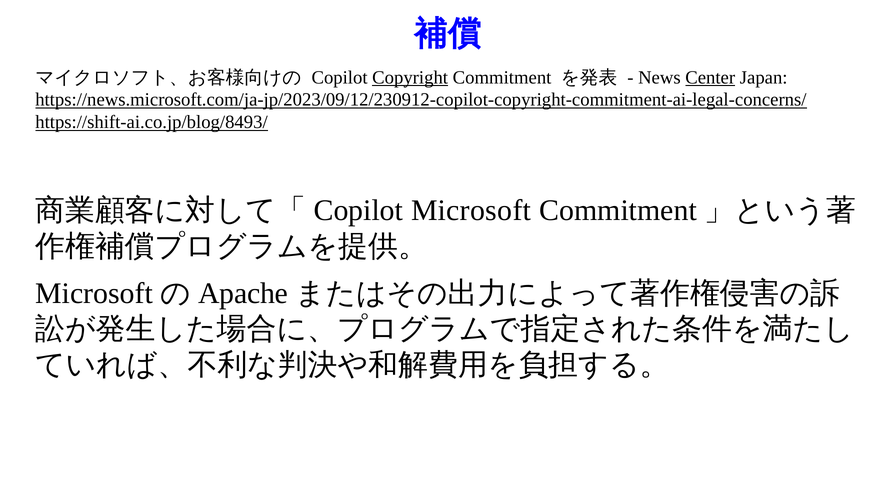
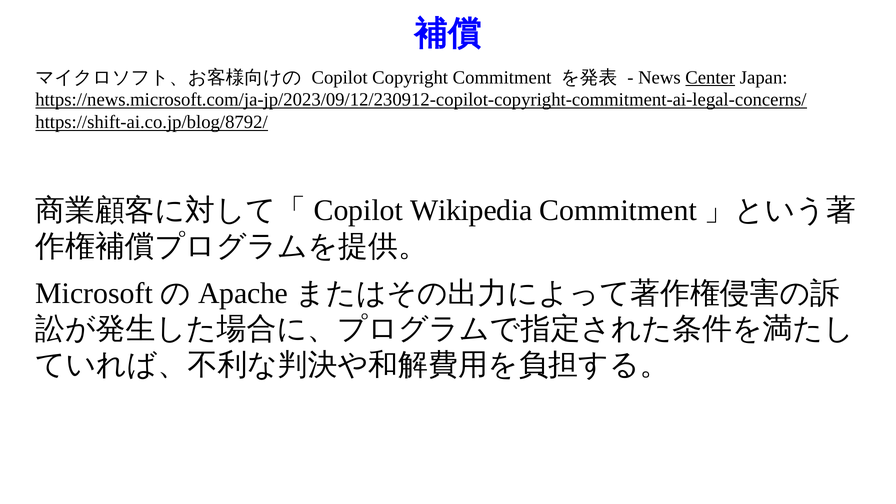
Copyright underline: present -> none
https://shift-ai.co.jp/blog/8493/: https://shift-ai.co.jp/blog/8493/ -> https://shift-ai.co.jp/blog/8792/
Copilot Microsoft: Microsoft -> Wikipedia
